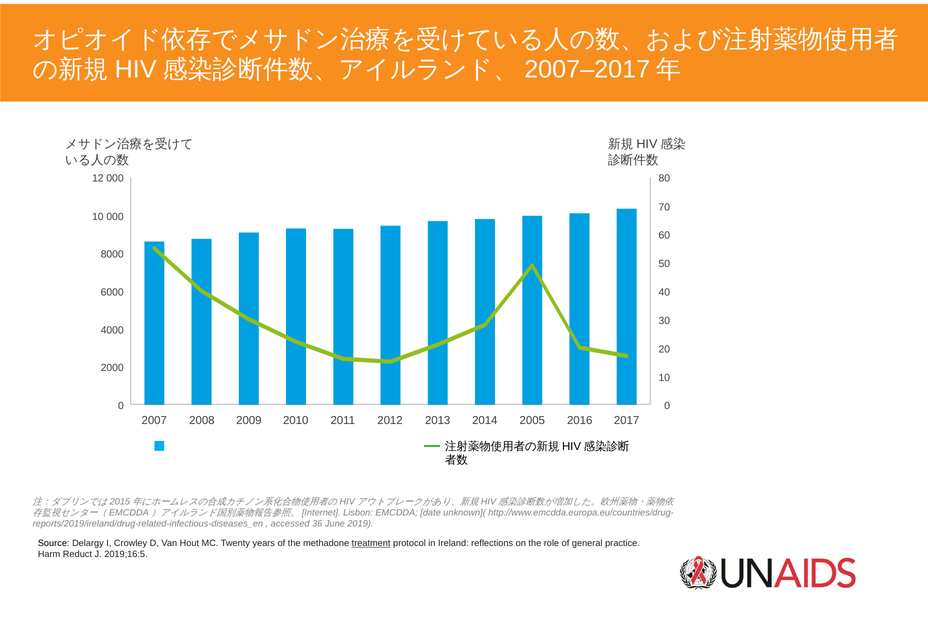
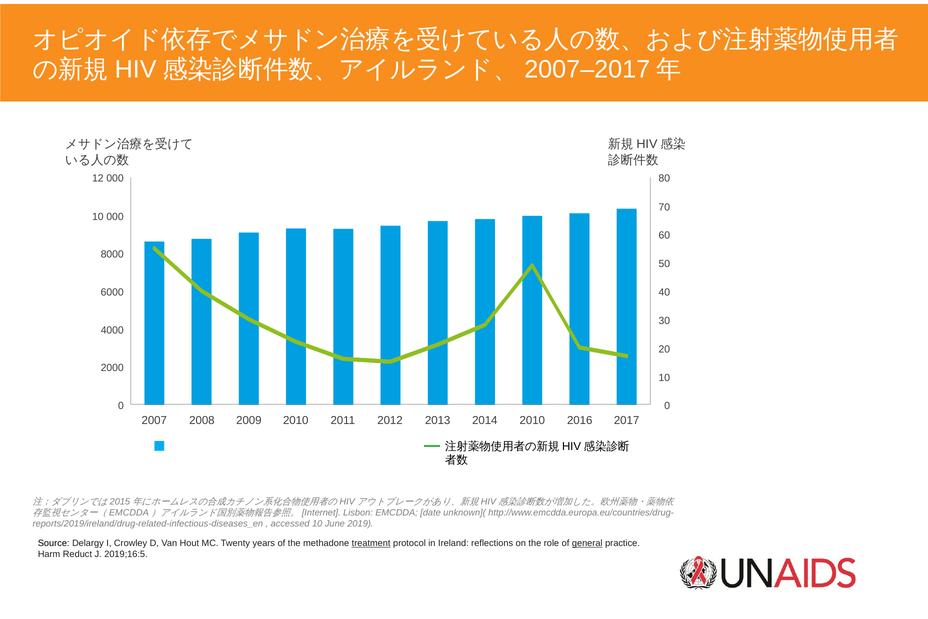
2014 2005: 2005 -> 2010
accessed 36: 36 -> 10
general underline: none -> present
